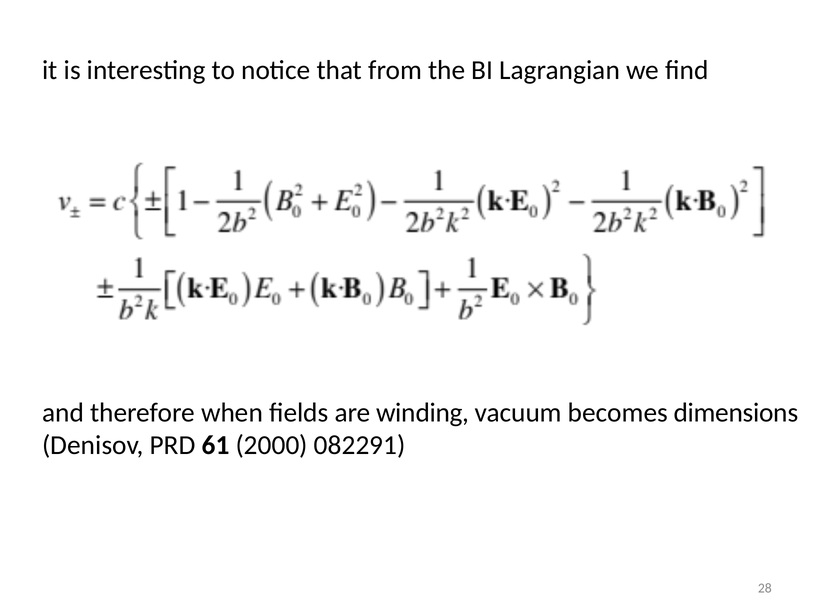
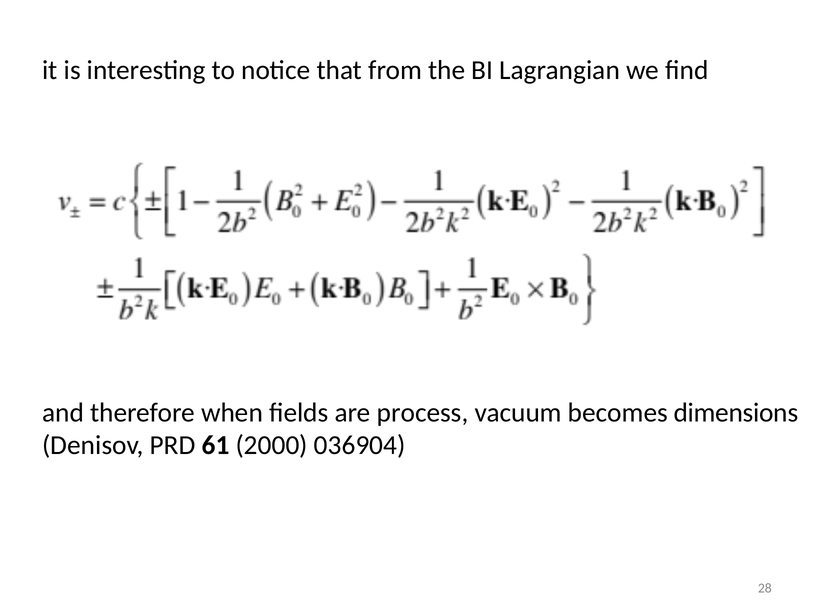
winding: winding -> process
082291: 082291 -> 036904
